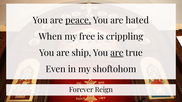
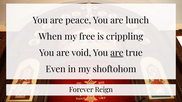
peace underline: present -> none
hated: hated -> lunch
ship: ship -> void
